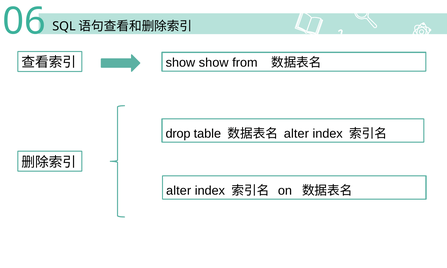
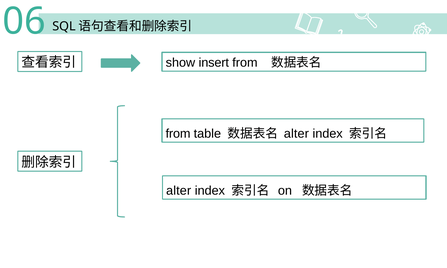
show show: show -> insert
drop at (178, 134): drop -> from
